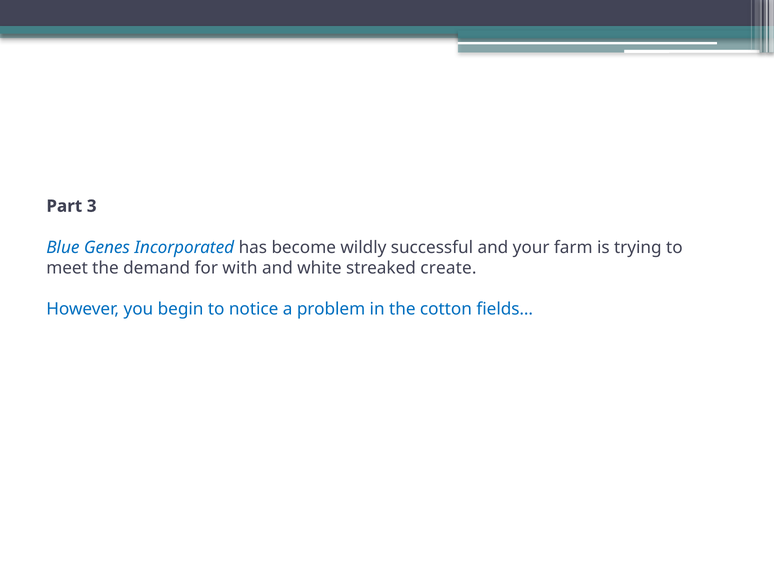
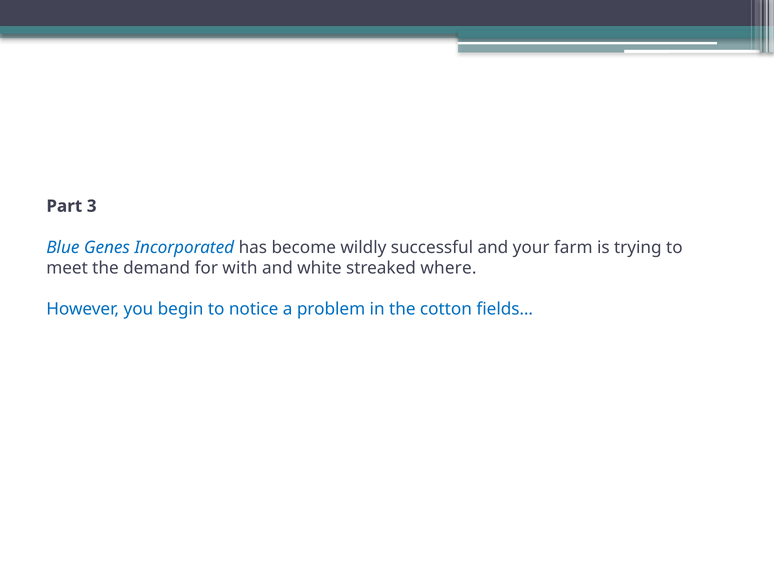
create: create -> where
